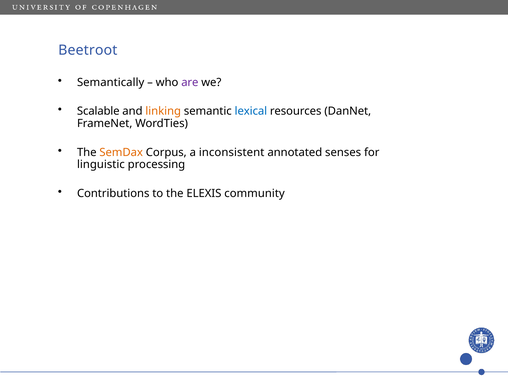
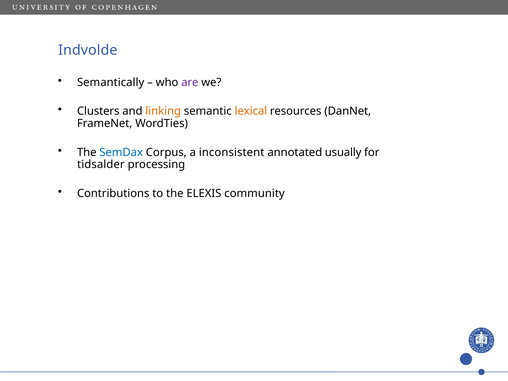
Beetroot: Beetroot -> Indvolde
Scalable: Scalable -> Clusters
lexical colour: blue -> orange
SemDax colour: orange -> blue
senses: senses -> usually
linguistic: linguistic -> tidsalder
